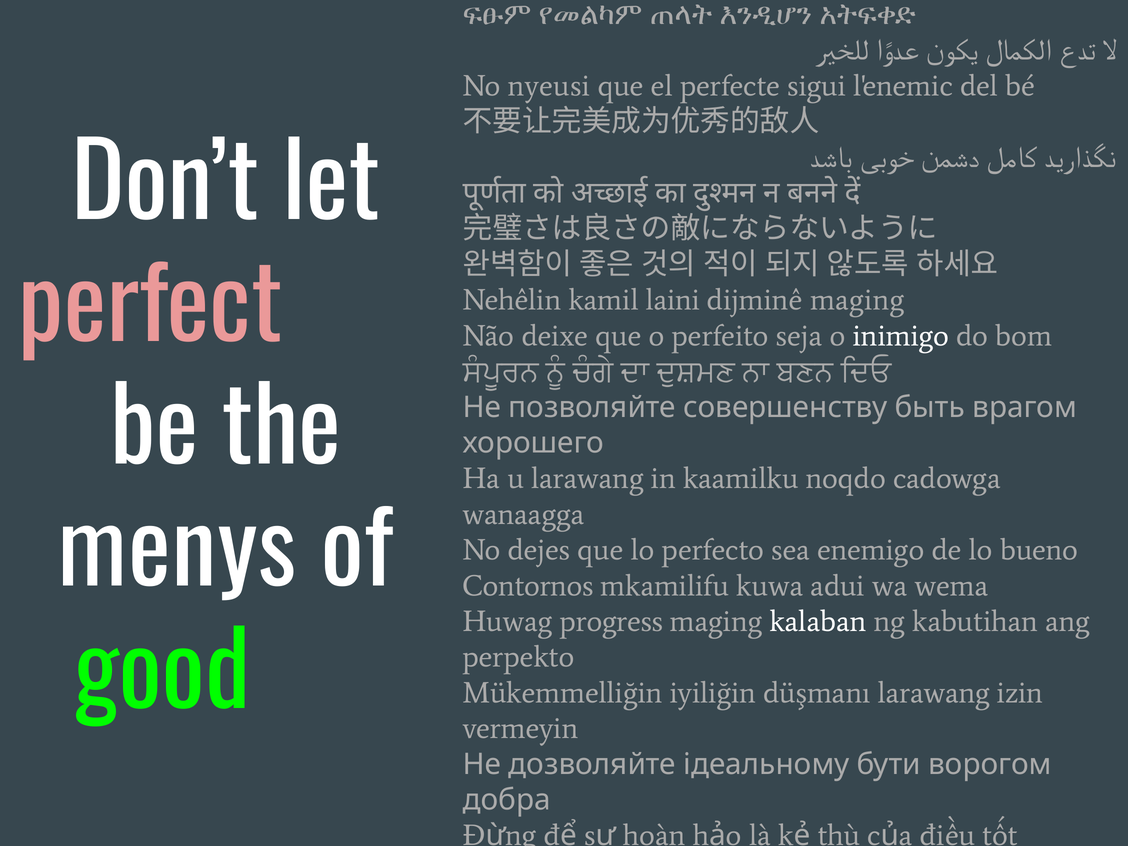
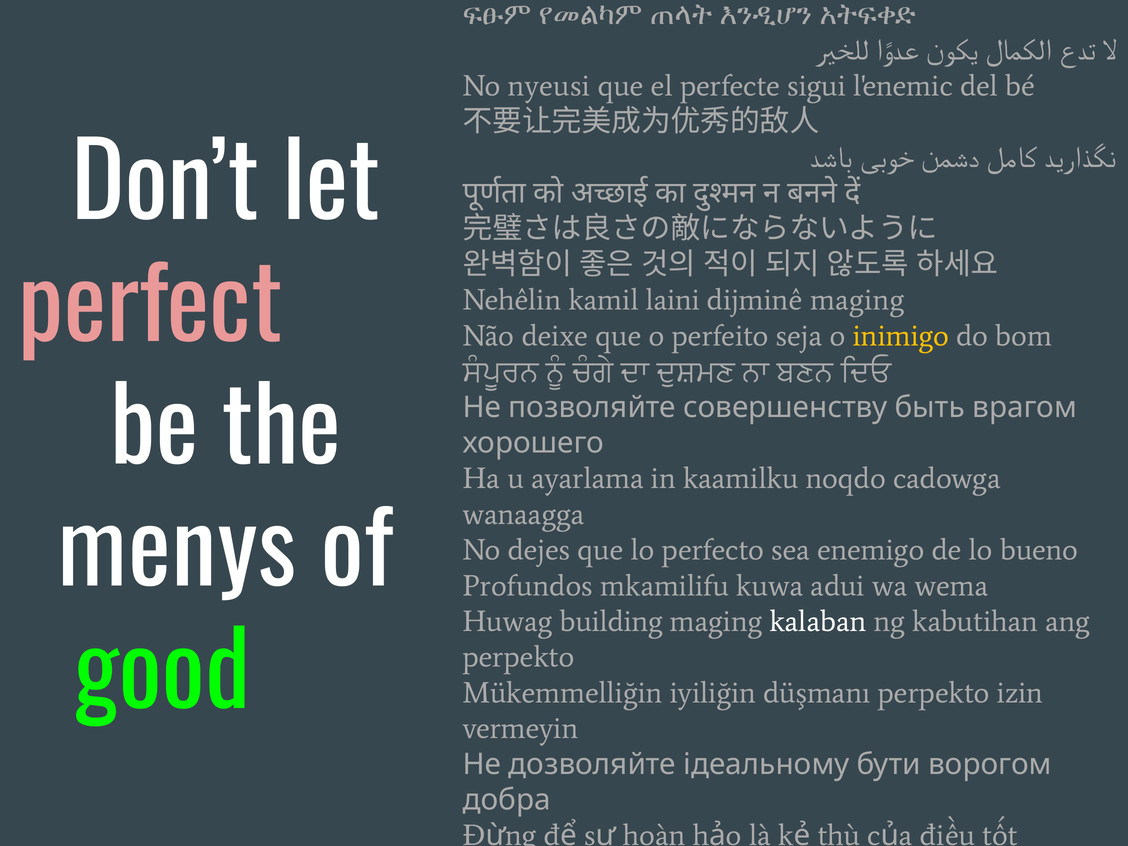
inimigo colour: white -> yellow
u larawang: larawang -> ayarlama
Contornos: Contornos -> Profundos
progress: progress -> building
düşmanı larawang: larawang -> perpekto
